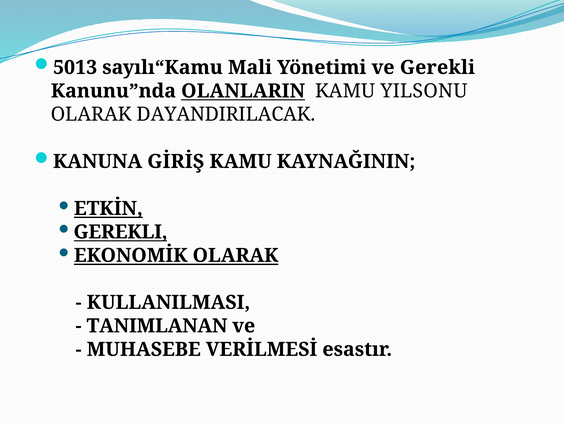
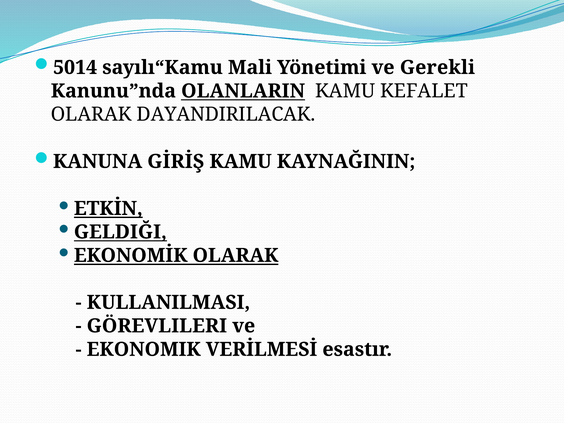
5013: 5013 -> 5014
YILSONU: YILSONU -> KEFALET
GEREKLI at (121, 232): GEREKLI -> GELDIĞI
TANIMLANAN: TANIMLANAN -> GÖREVLILERI
MUHASEBE: MUHASEBE -> EKONOMIK
